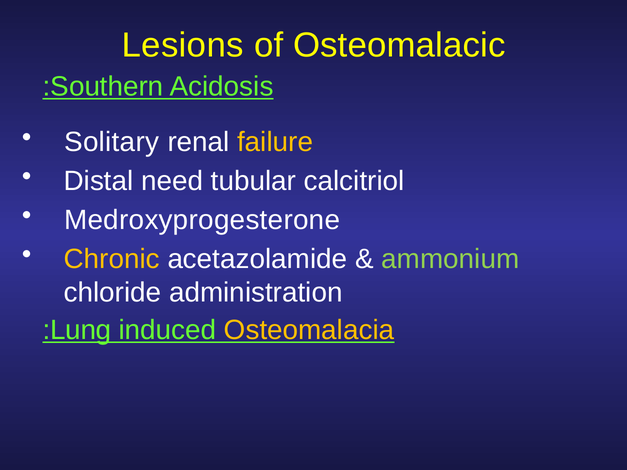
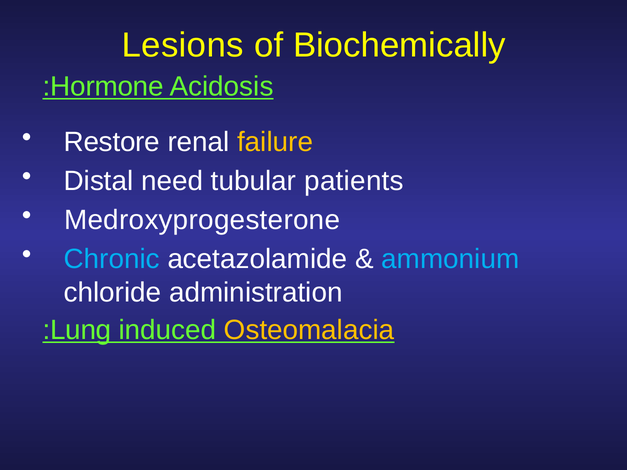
Osteomalacic: Osteomalacic -> Biochemically
Southern: Southern -> Hormone
Solitary: Solitary -> Restore
calcitriol: calcitriol -> patients
Chronic colour: yellow -> light blue
ammonium colour: light green -> light blue
